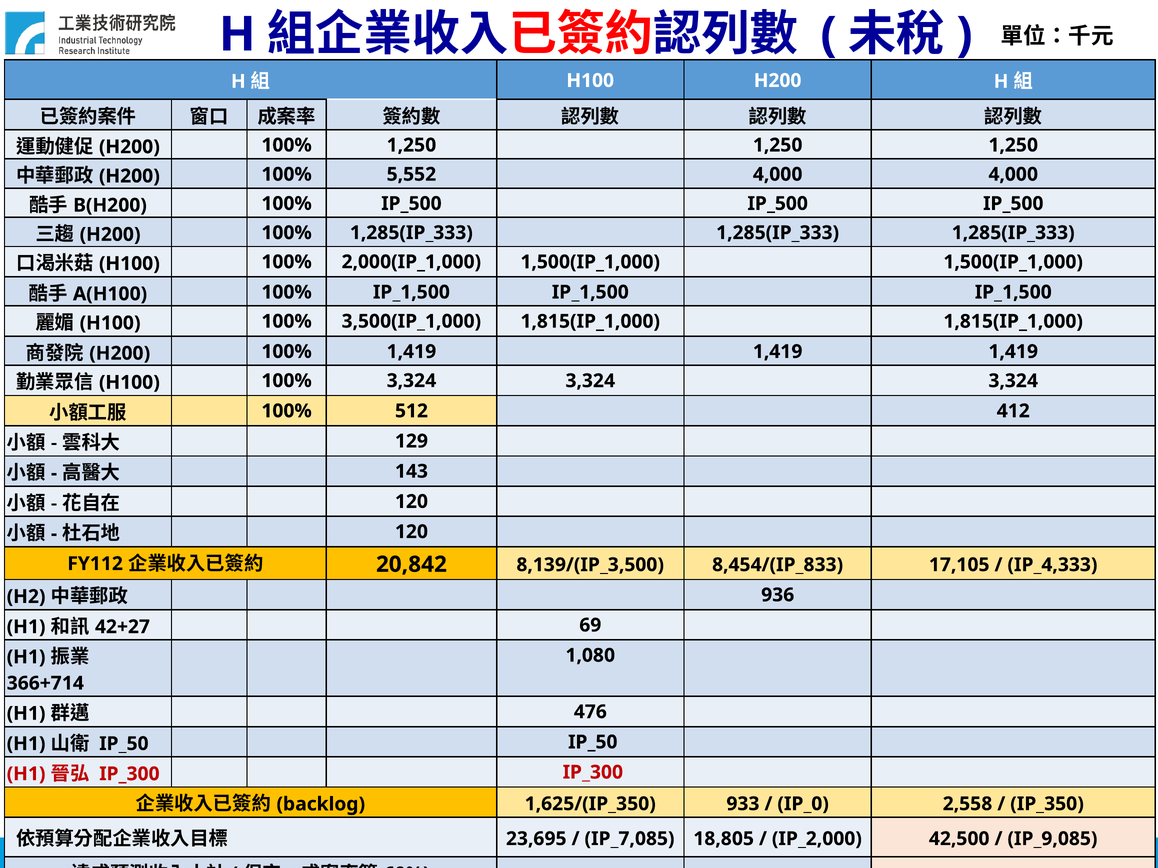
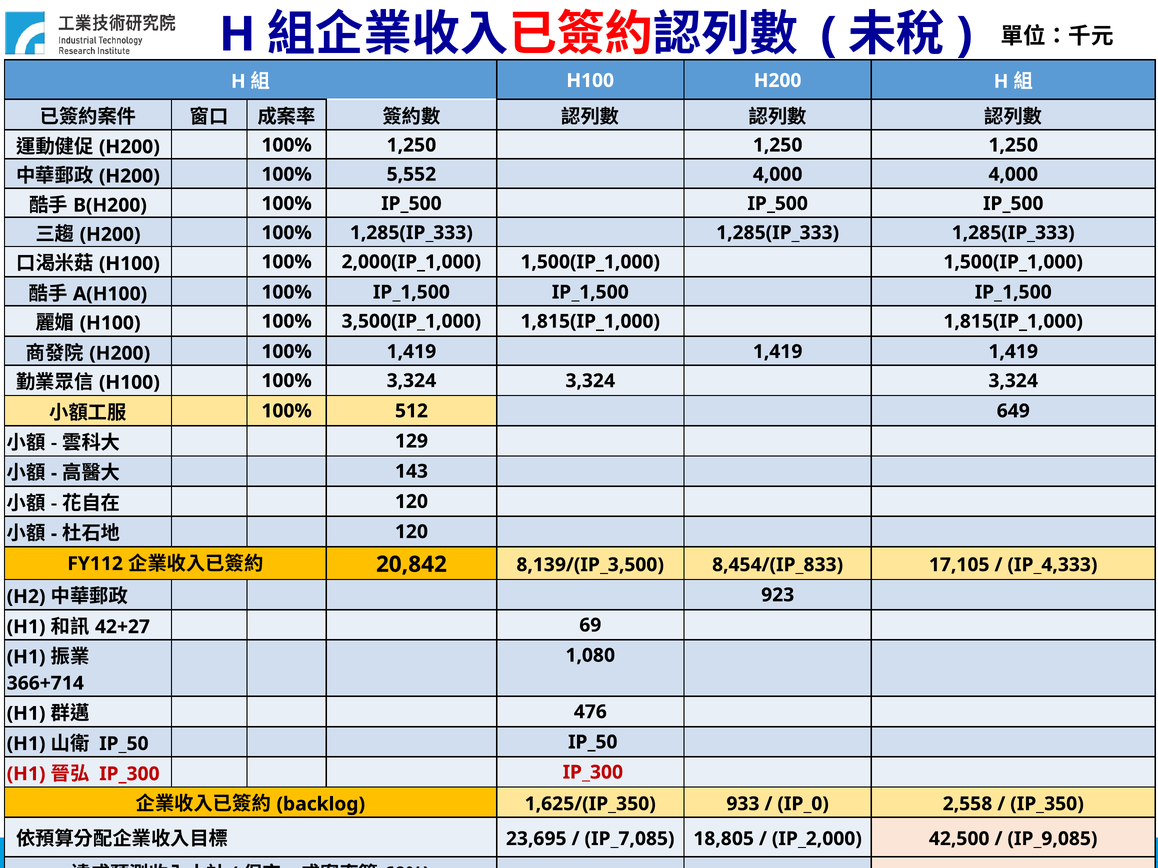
412: 412 -> 649
936: 936 -> 923
